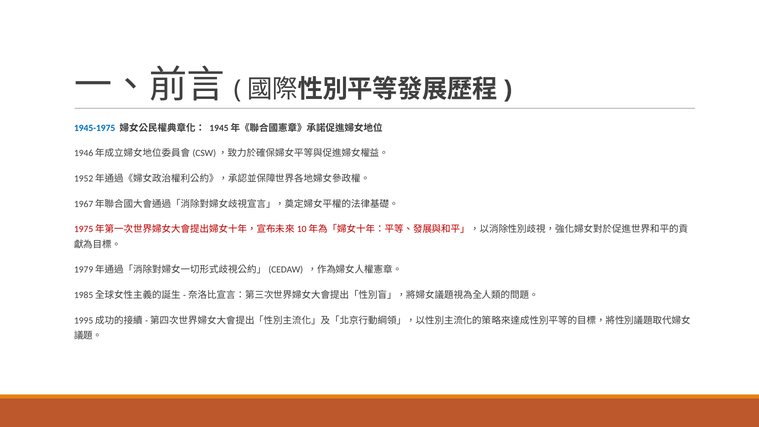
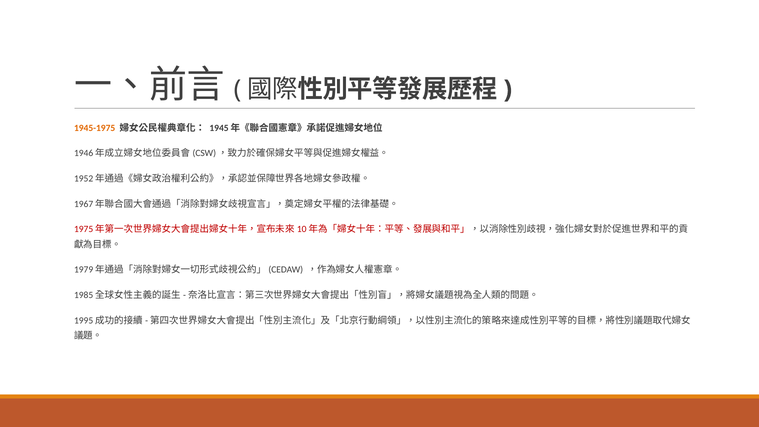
1945-1975 colour: blue -> orange
